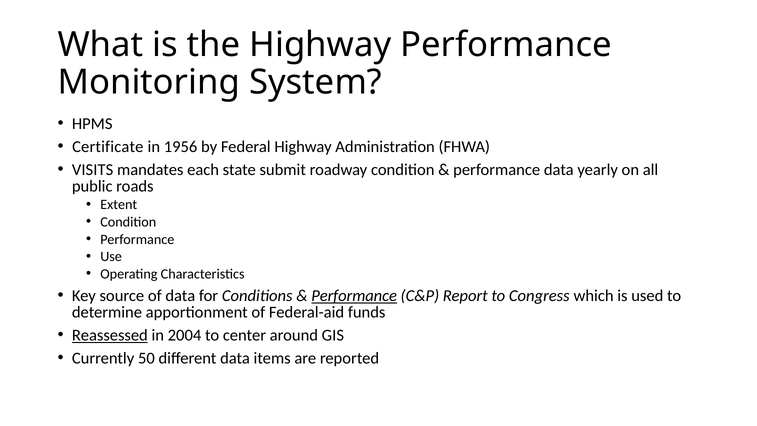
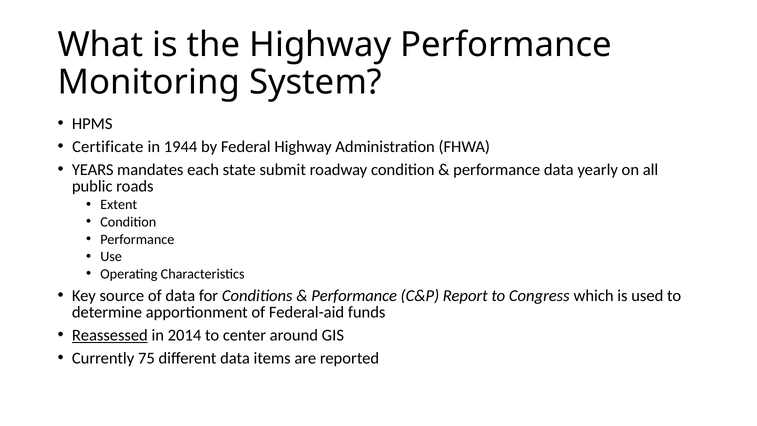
1956: 1956 -> 1944
VISITS: VISITS -> YEARS
Performance at (354, 296) underline: present -> none
2004: 2004 -> 2014
50: 50 -> 75
